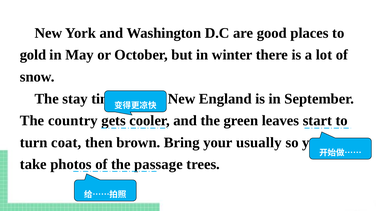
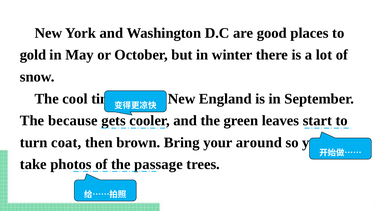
stay: stay -> cool
country: country -> because
usually: usually -> around
